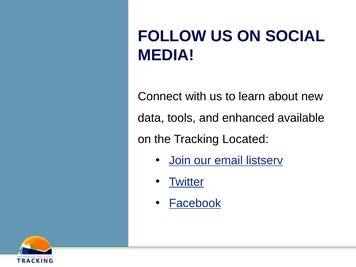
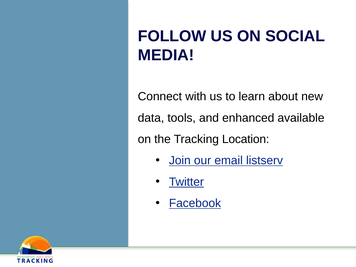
Located: Located -> Location
